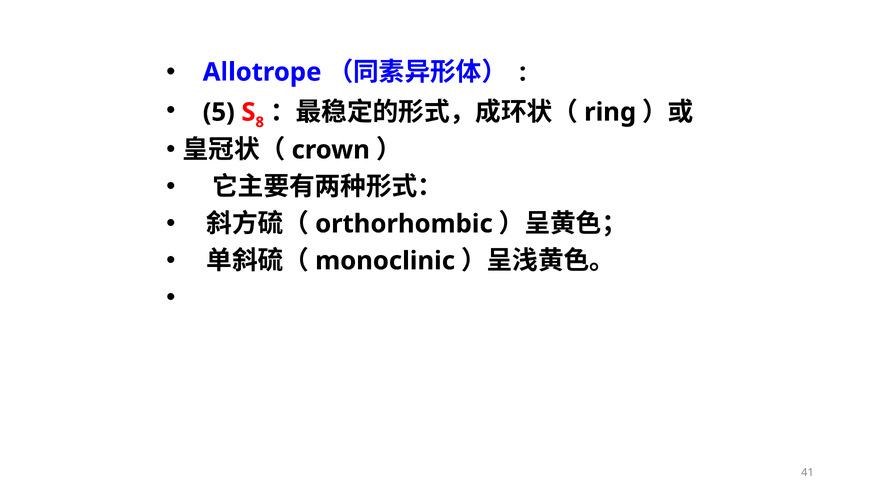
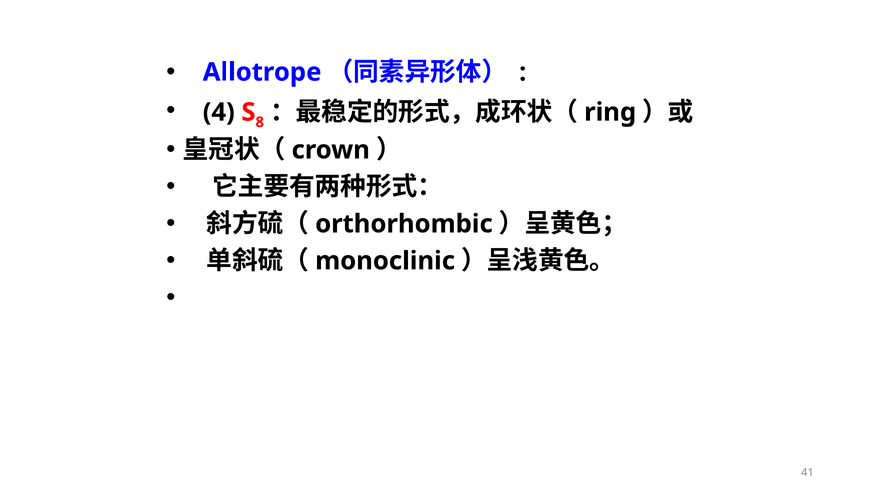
5: 5 -> 4
